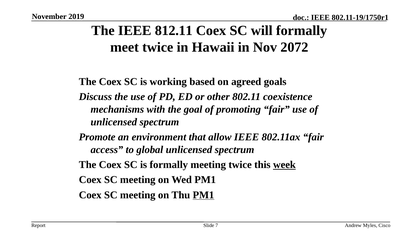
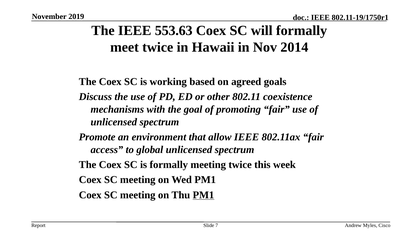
812.11: 812.11 -> 553.63
2072: 2072 -> 2014
week underline: present -> none
